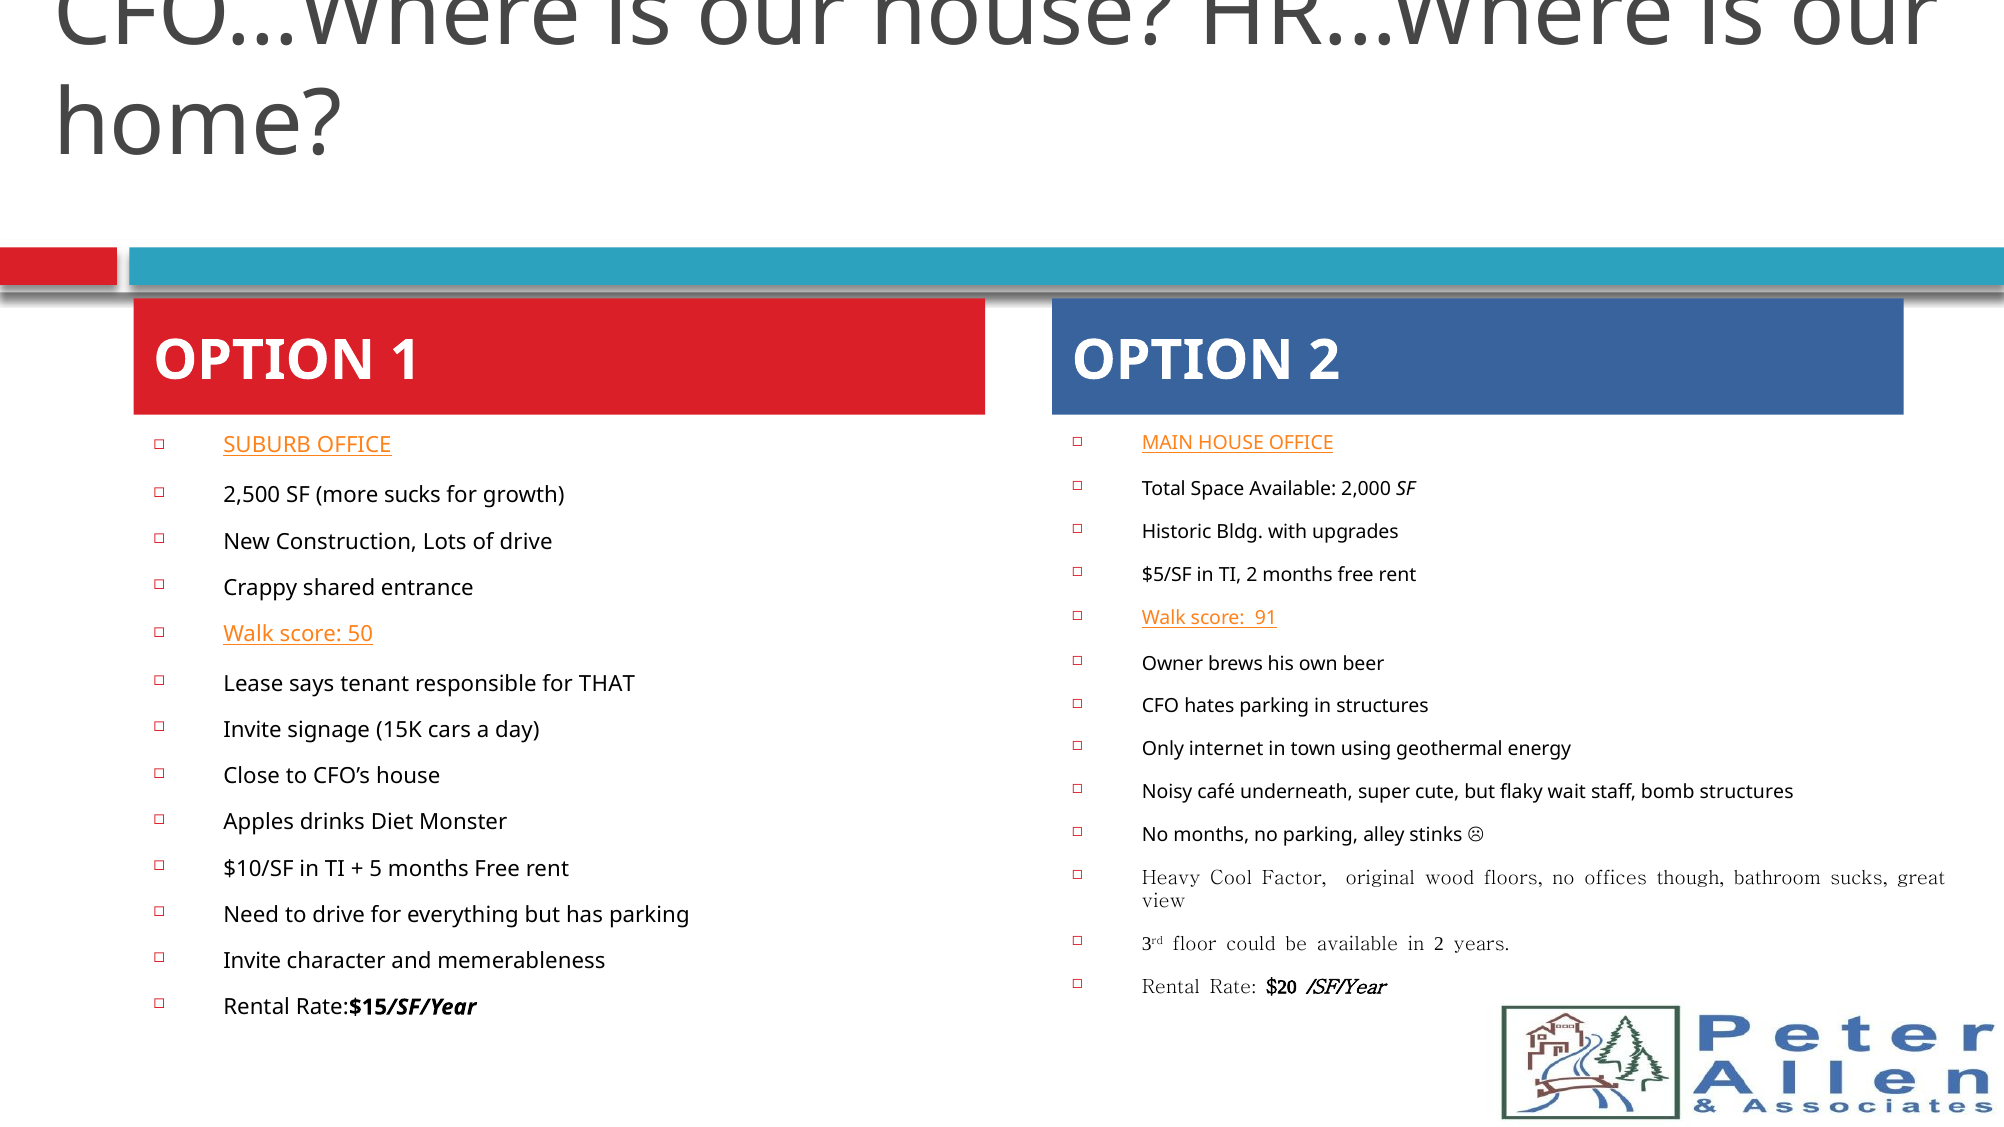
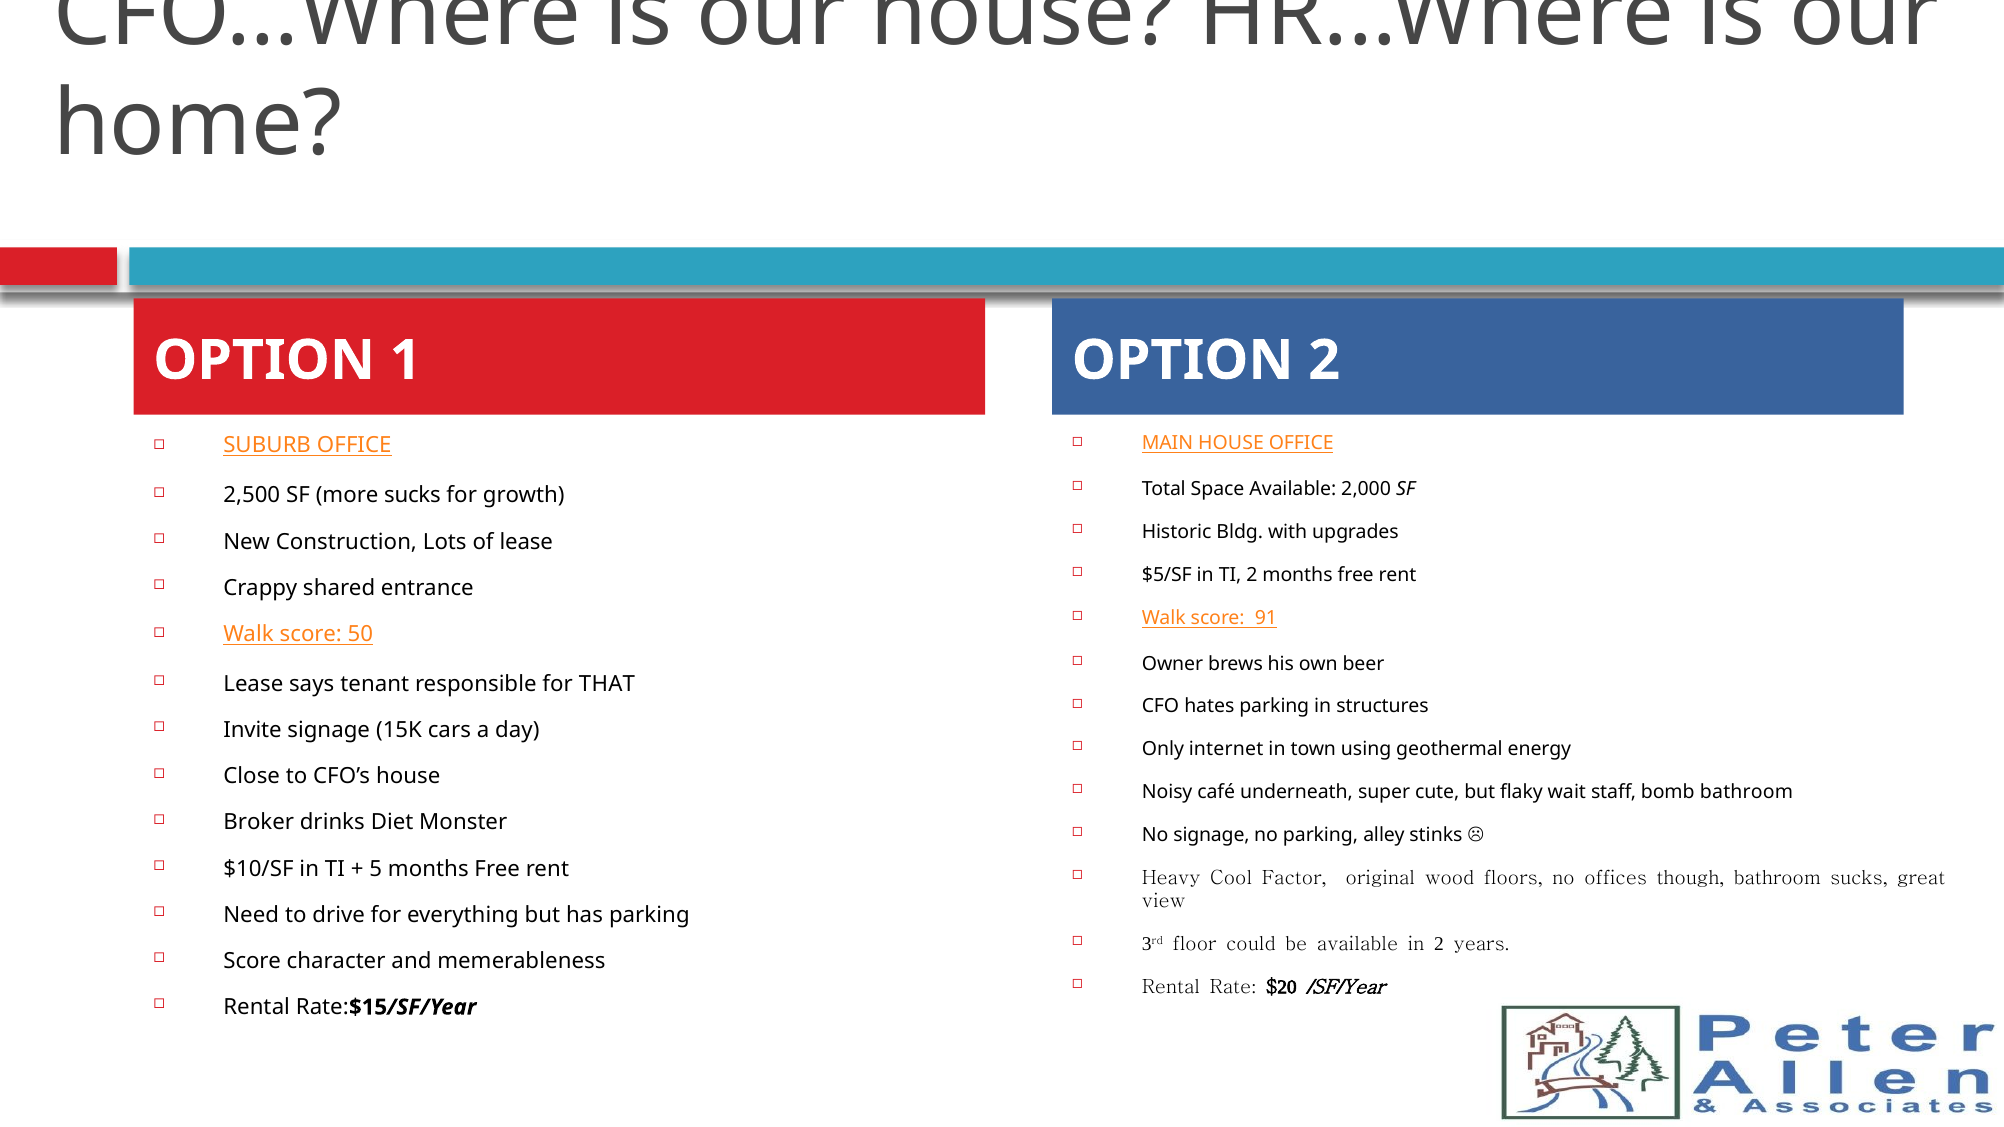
of drive: drive -> lease
bomb structures: structures -> bathroom
Apples: Apples -> Broker
No months: months -> signage
Invite at (252, 961): Invite -> Score
